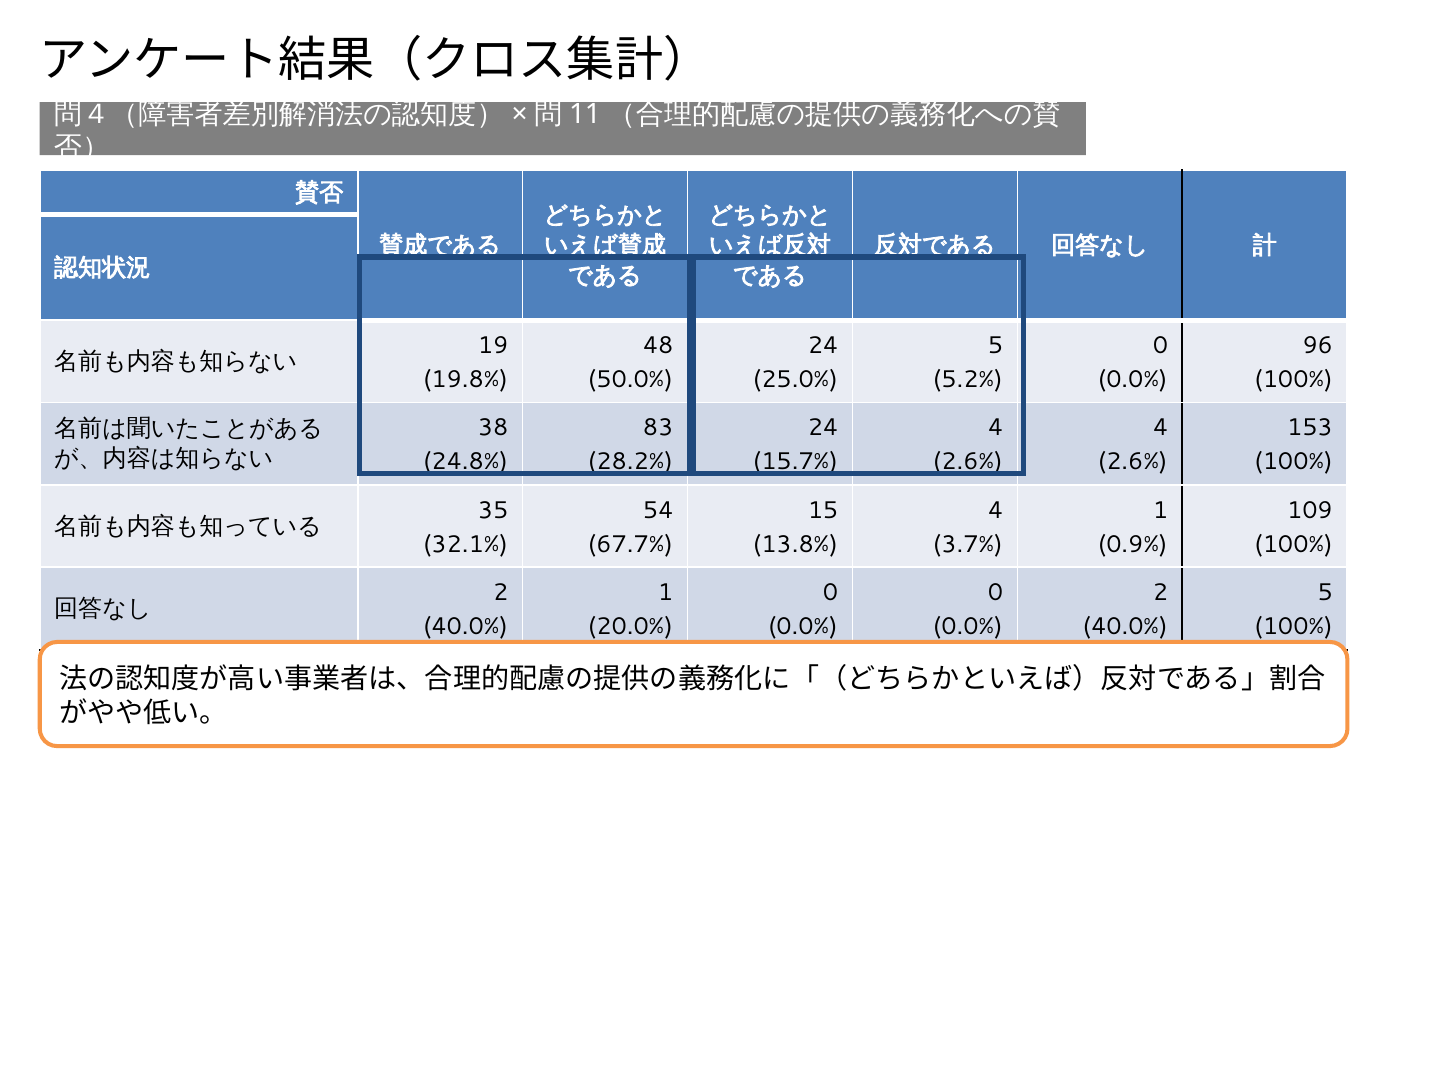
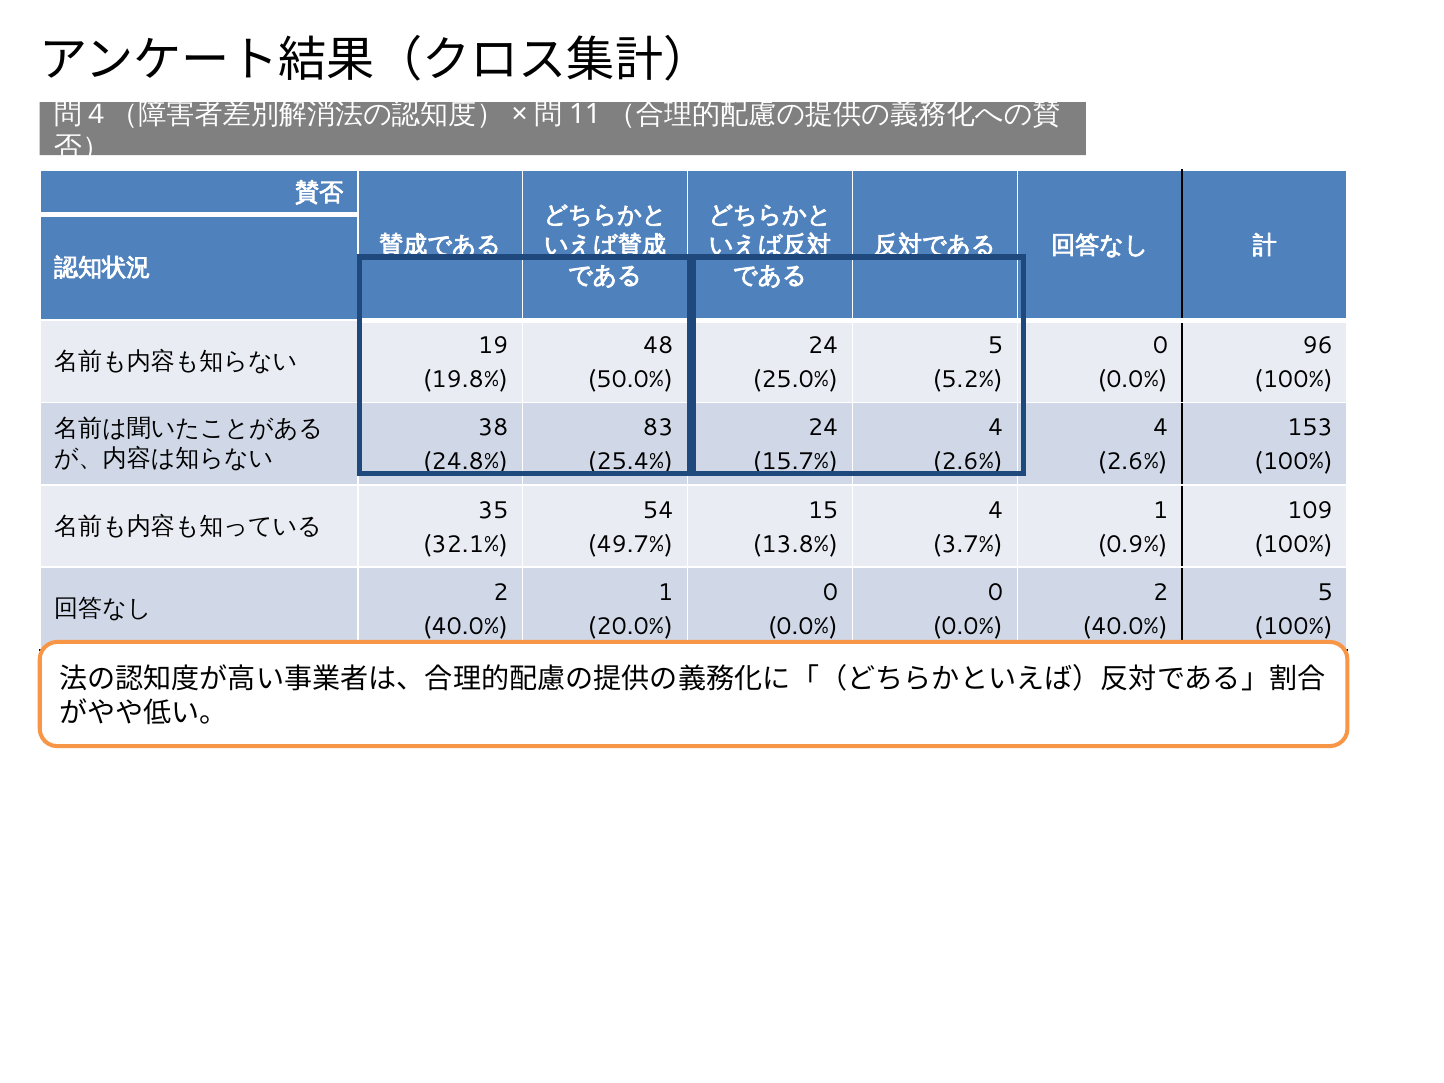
28.2%: 28.2% -> 25.4%
67.7%: 67.7% -> 49.7%
